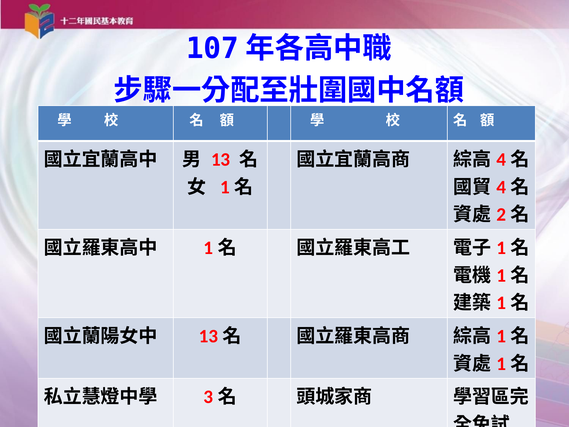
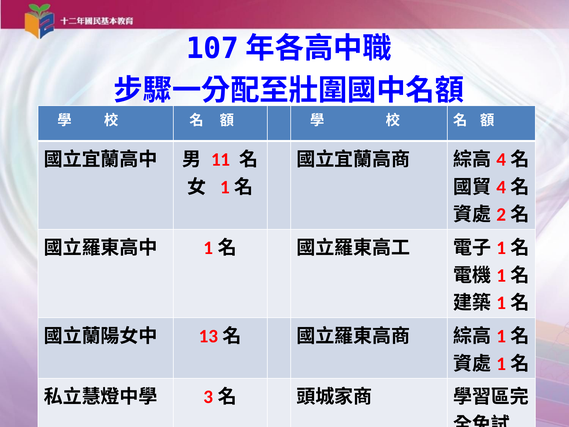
13: 13 -> 11
